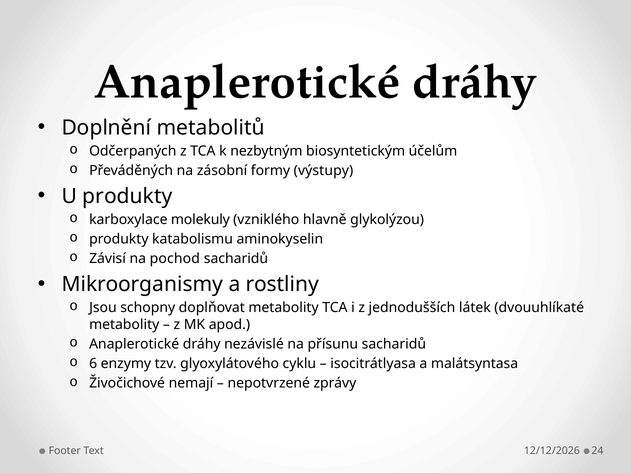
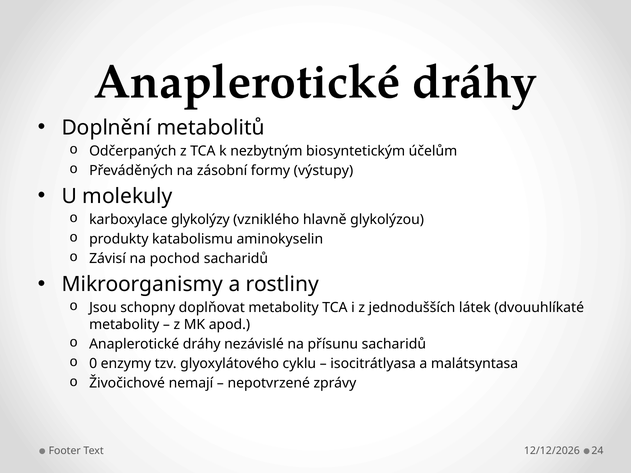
U produkty: produkty -> molekuly
molekuly: molekuly -> glykolýzy
6: 6 -> 0
